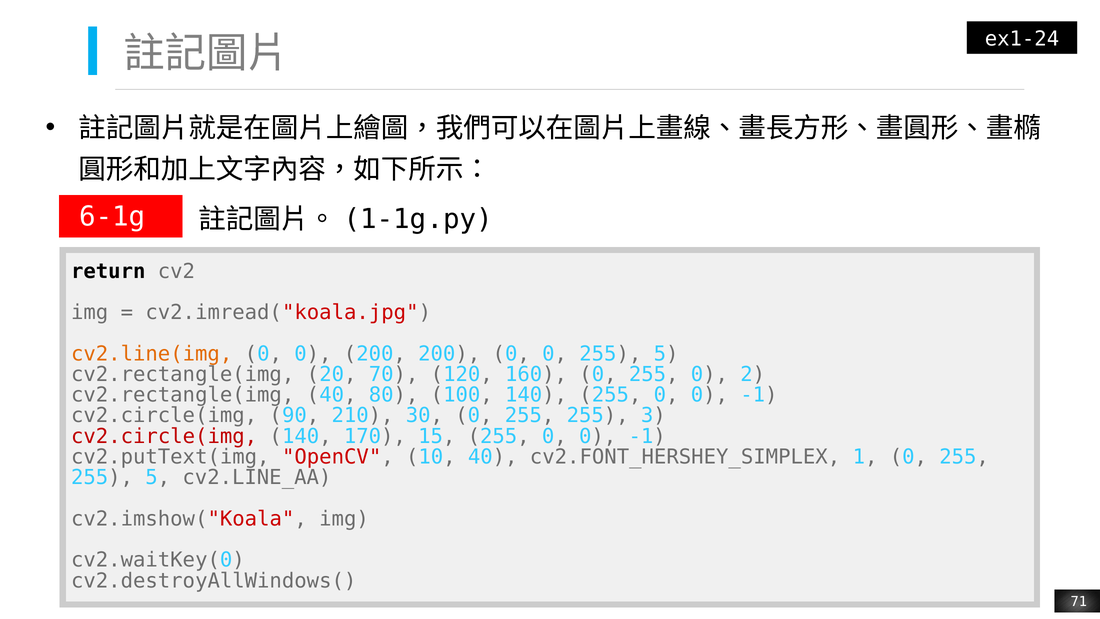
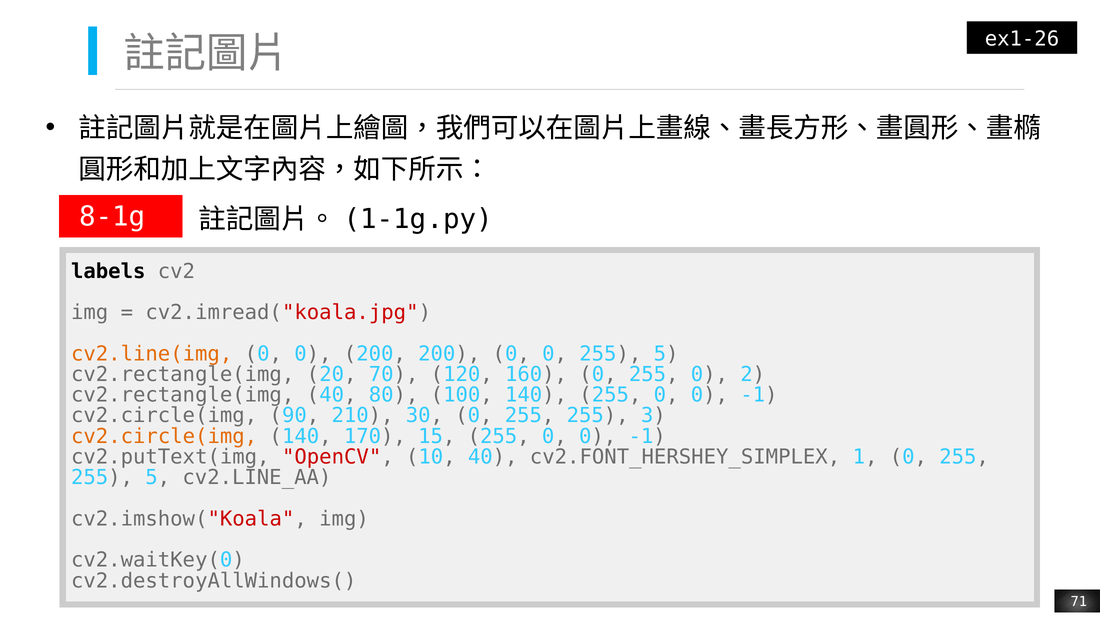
ex1-24: ex1-24 -> ex1-26
6-1g: 6-1g -> 8-1g
return: return -> labels
cv2.circle(img at (164, 436) colour: red -> orange
